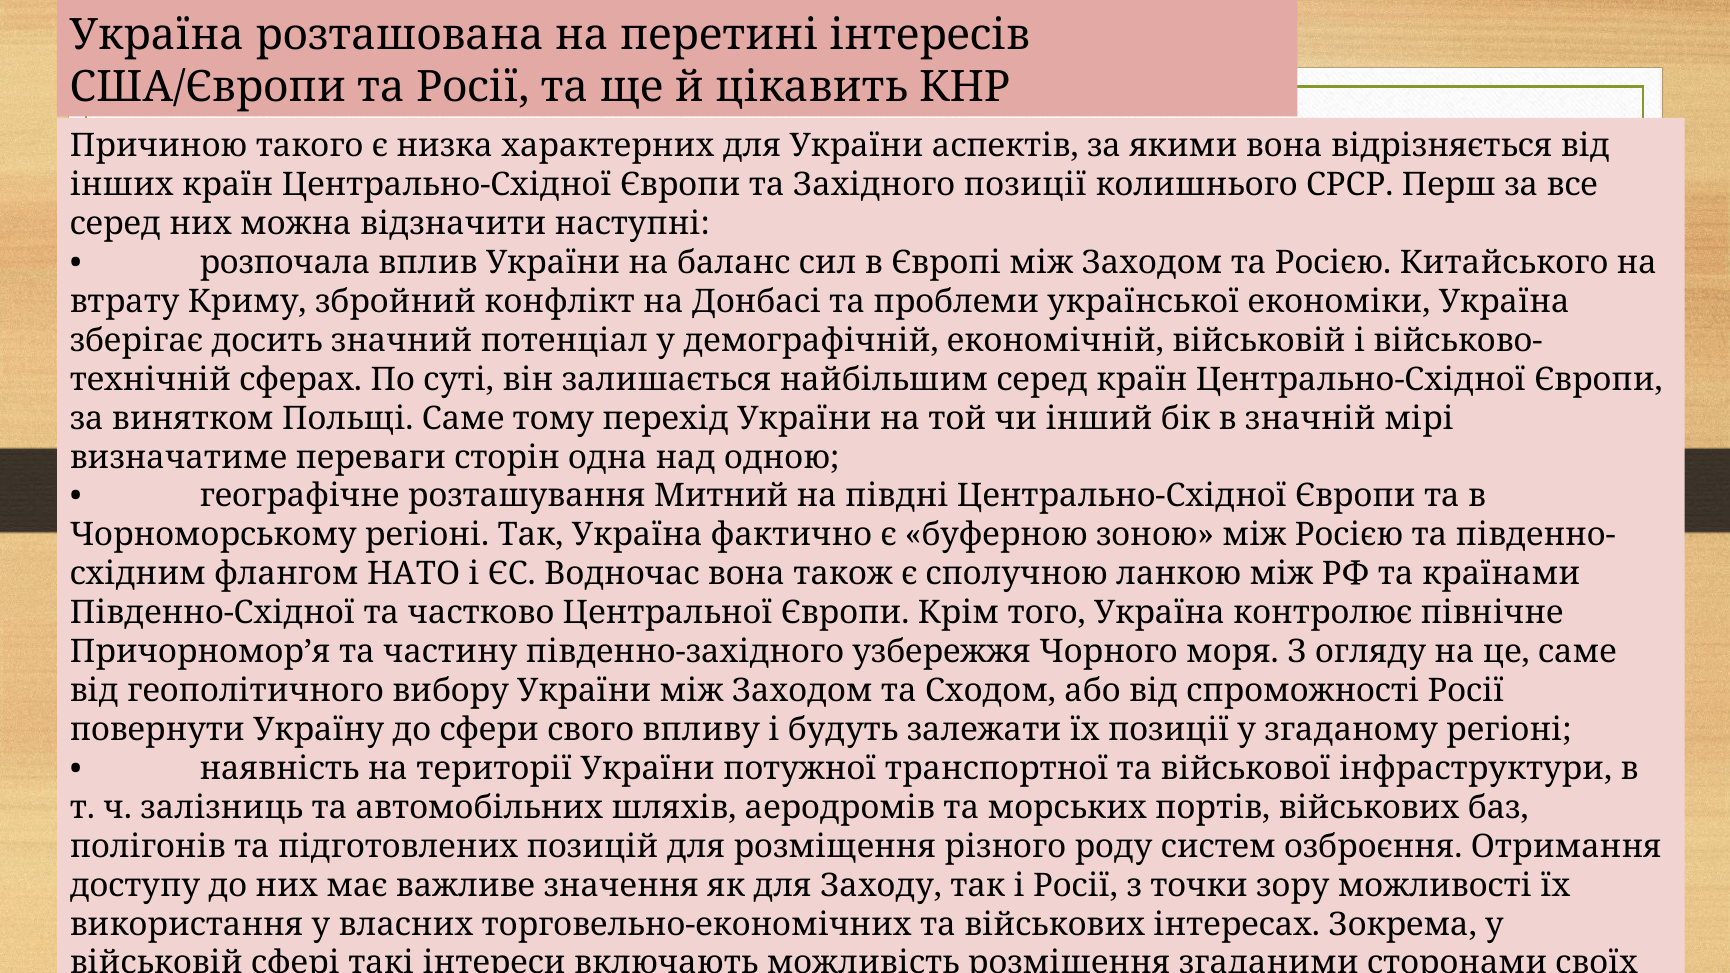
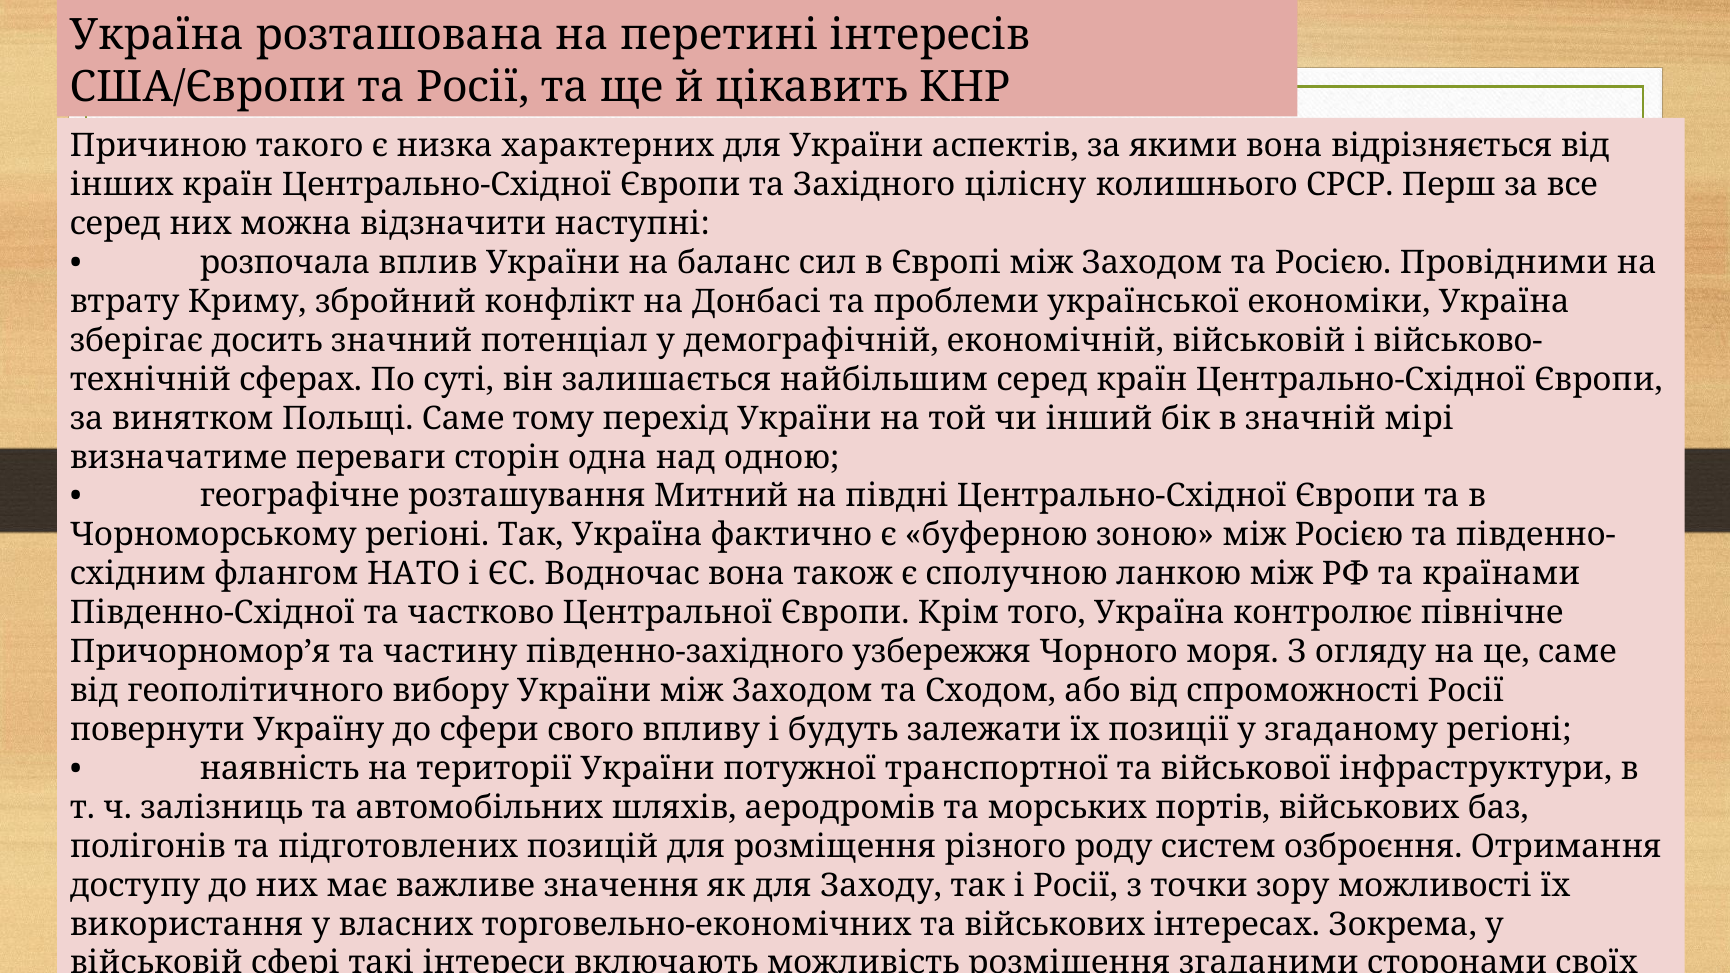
Західного позиції: позиції -> цілісну
Китайського: Китайського -> Провідними
